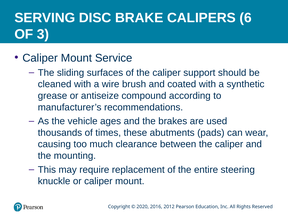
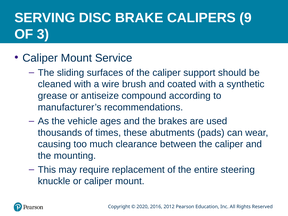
6: 6 -> 9
